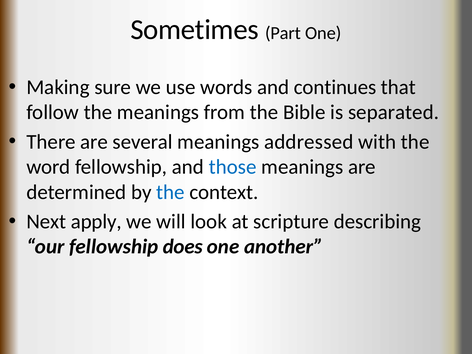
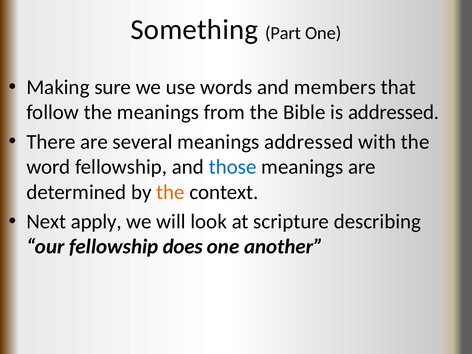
Sometimes: Sometimes -> Something
continues: continues -> members
is separated: separated -> addressed
the at (170, 192) colour: blue -> orange
